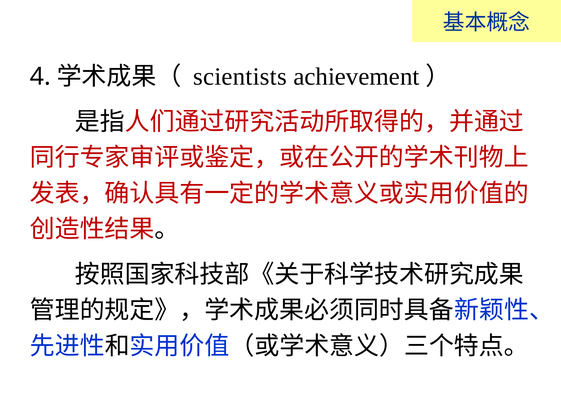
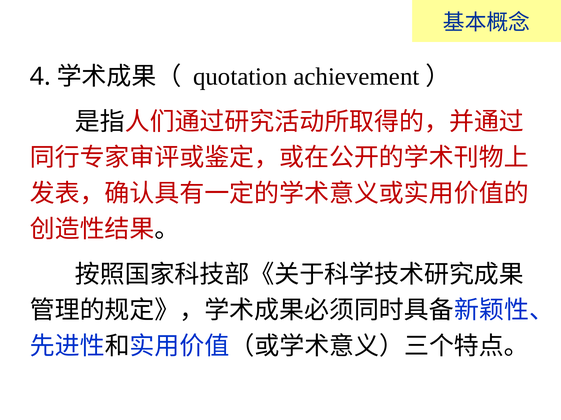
scientists: scientists -> quotation
